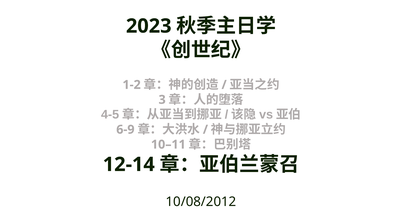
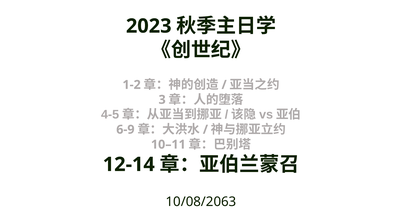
10/08/2012: 10/08/2012 -> 10/08/2063
